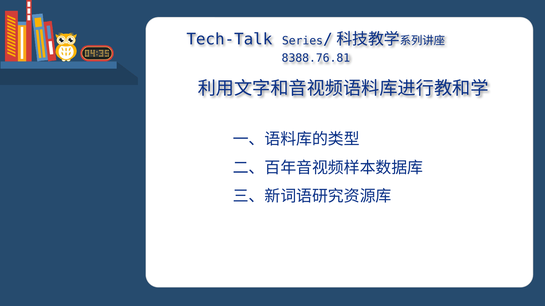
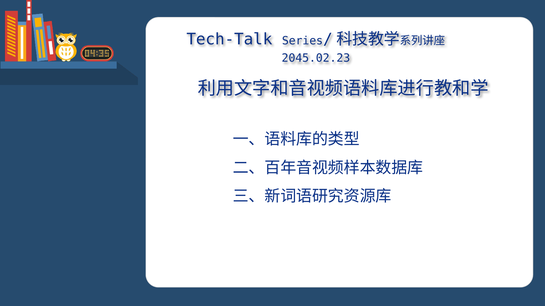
8388.76.81: 8388.76.81 -> 2045.02.23
